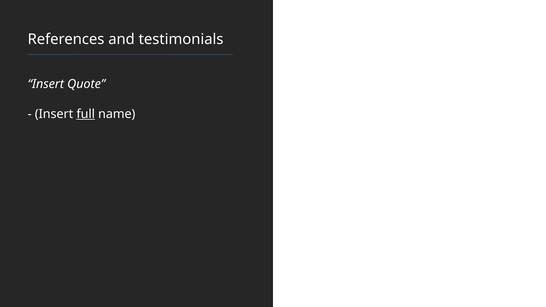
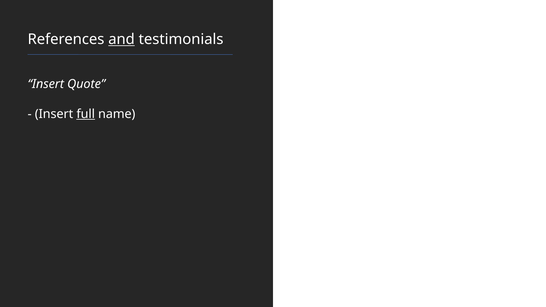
and underline: none -> present
